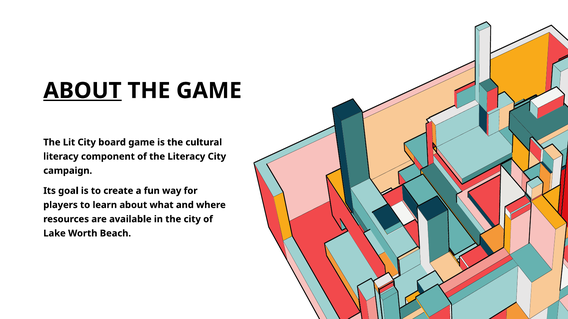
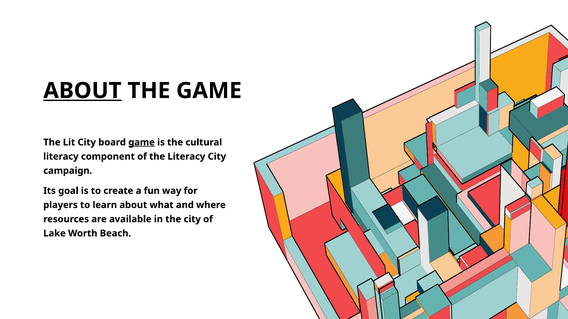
game at (142, 143) underline: none -> present
